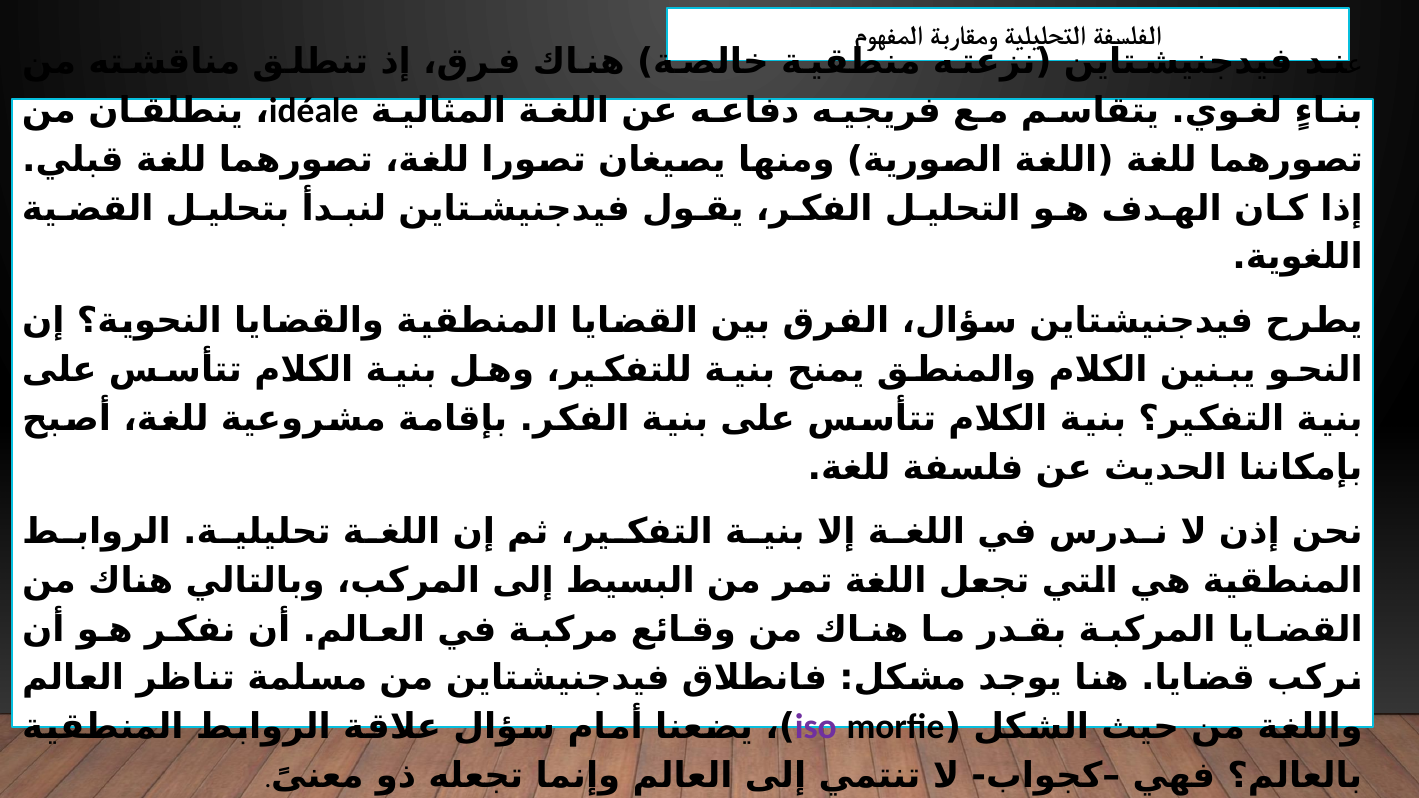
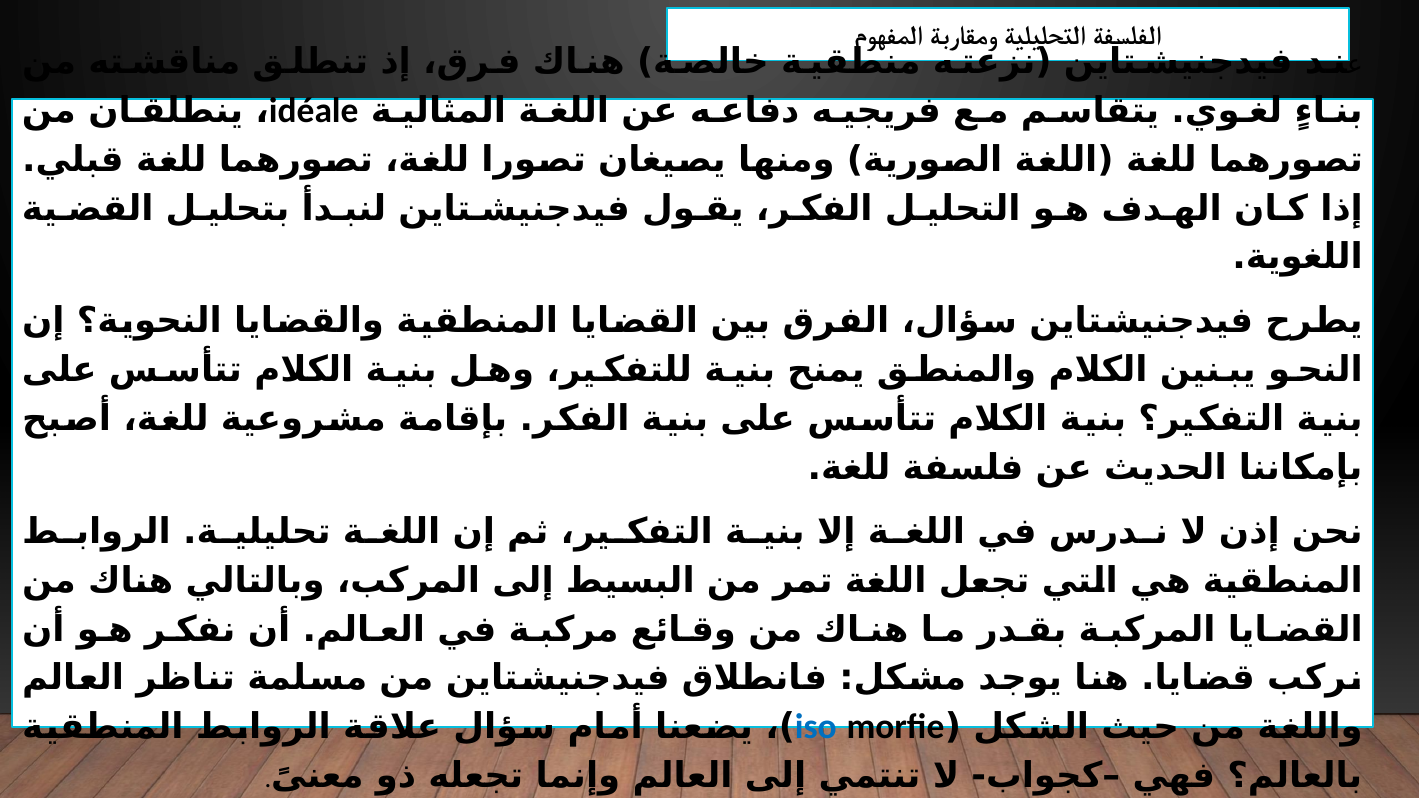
iso colour: purple -> blue
